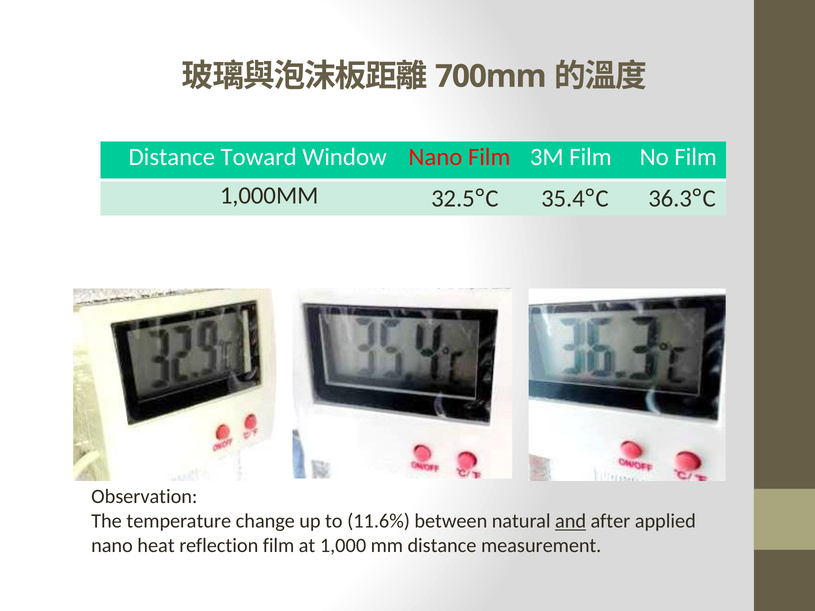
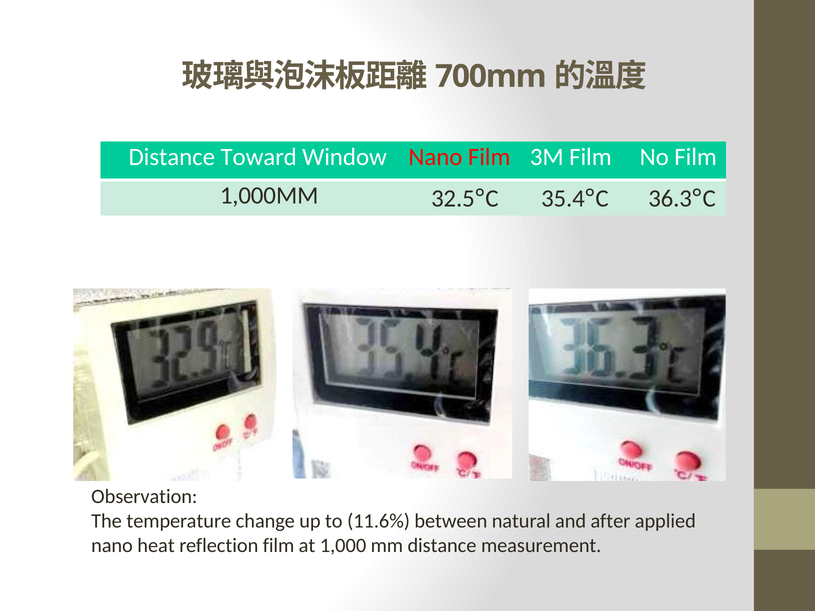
and underline: present -> none
